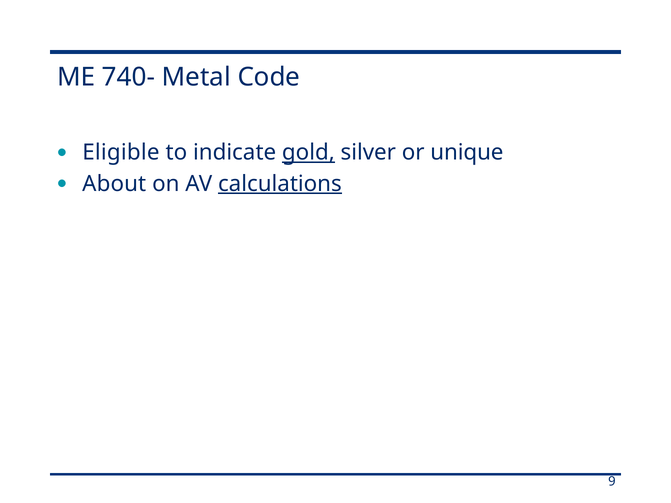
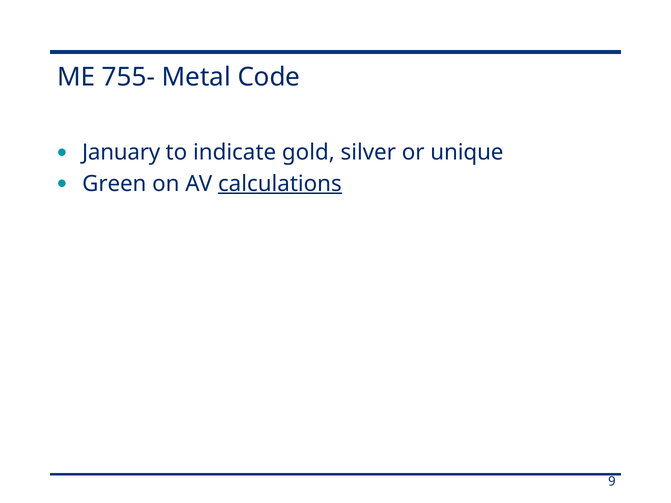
740-: 740- -> 755-
Eligible: Eligible -> January
gold underline: present -> none
About: About -> Green
